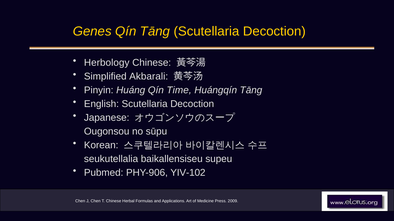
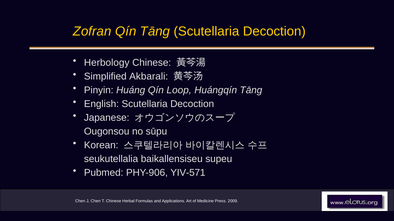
Genes: Genes -> Zofran
Time: Time -> Loop
YIV-102: YIV-102 -> YIV-571
